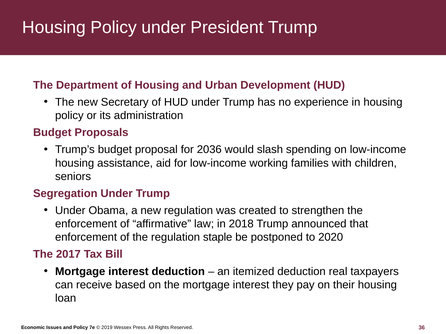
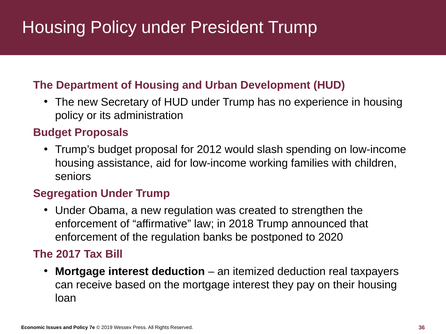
2036: 2036 -> 2012
staple: staple -> banks
